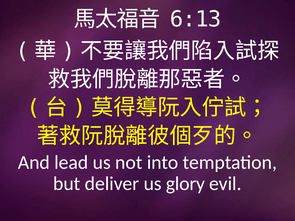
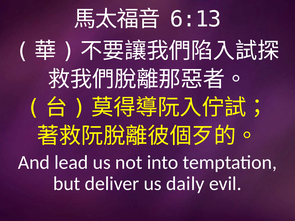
glory: glory -> daily
